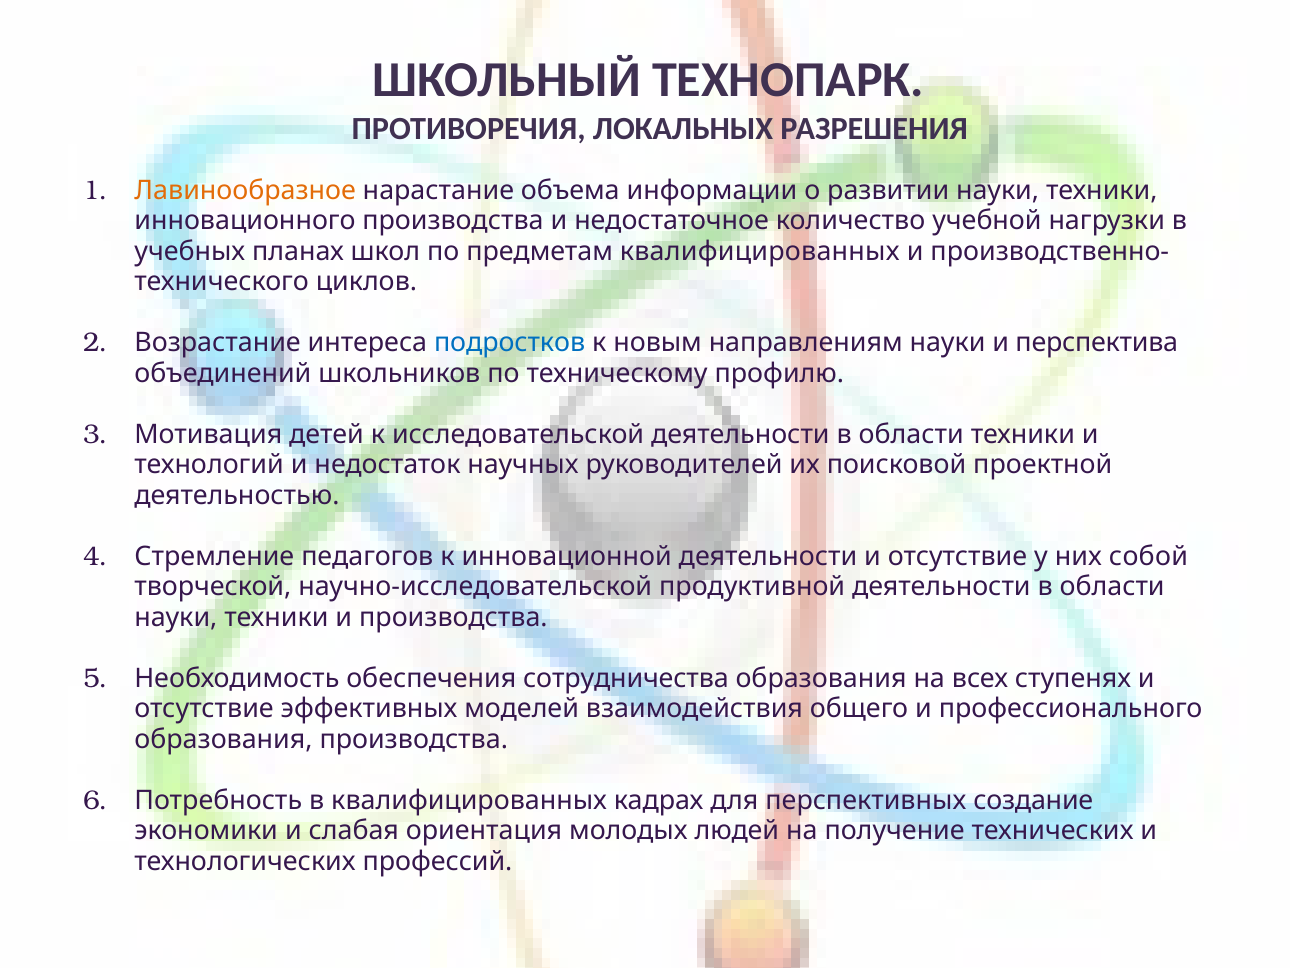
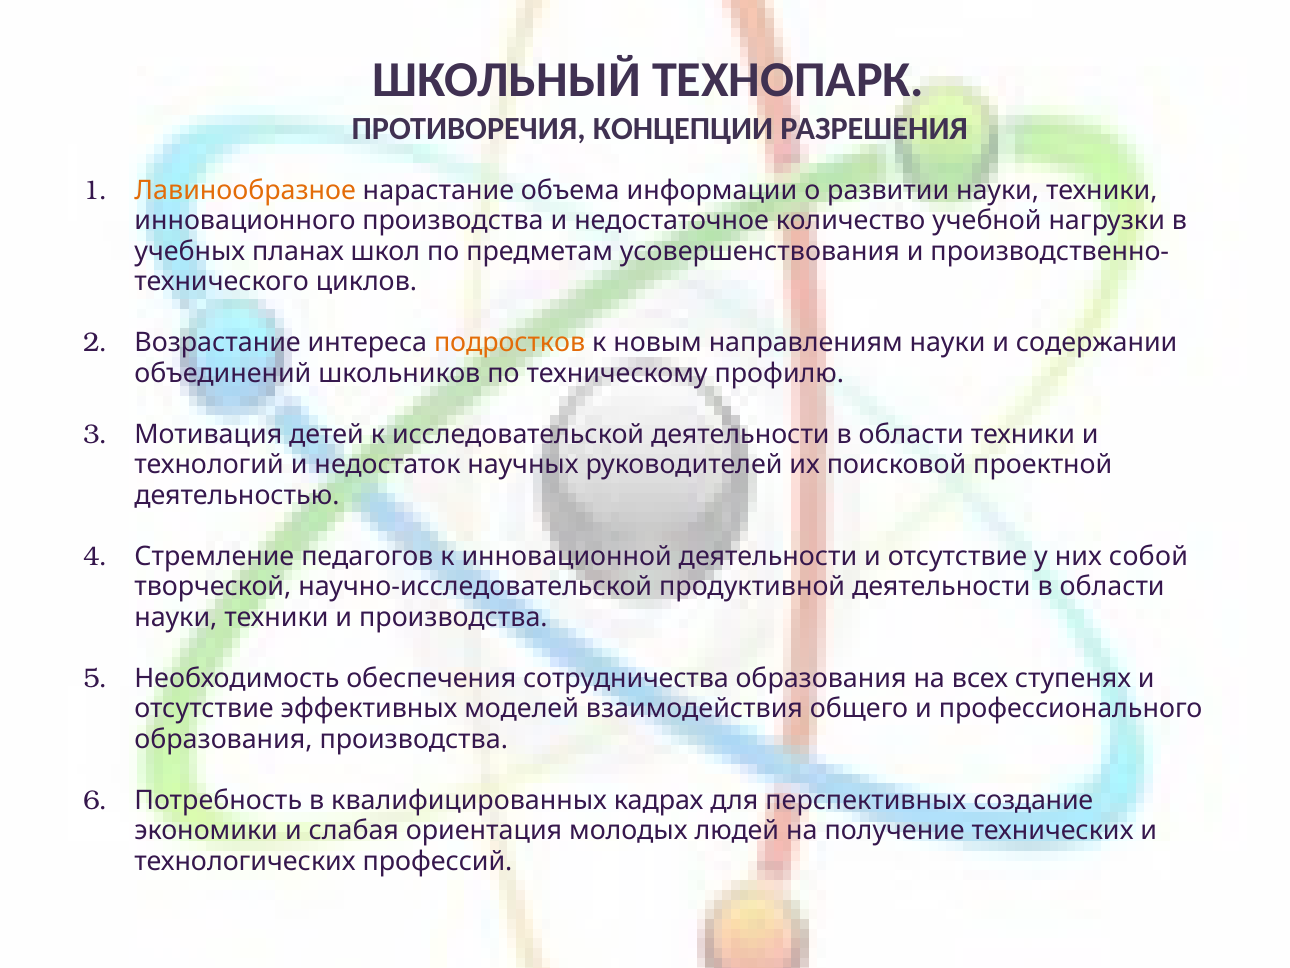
ЛОКАЛЬНЫХ: ЛОКАЛЬНЫХ -> КОНЦЕПЦИИ
предметам квалифицированных: квалифицированных -> усовершенствования
подростков colour: blue -> orange
перспектива: перспектива -> содержании
